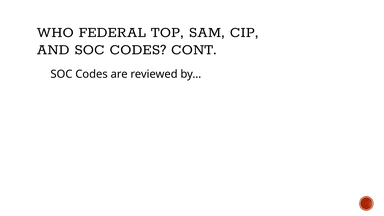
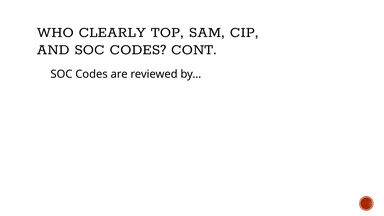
FEDERAL: FEDERAL -> CLEARLY
